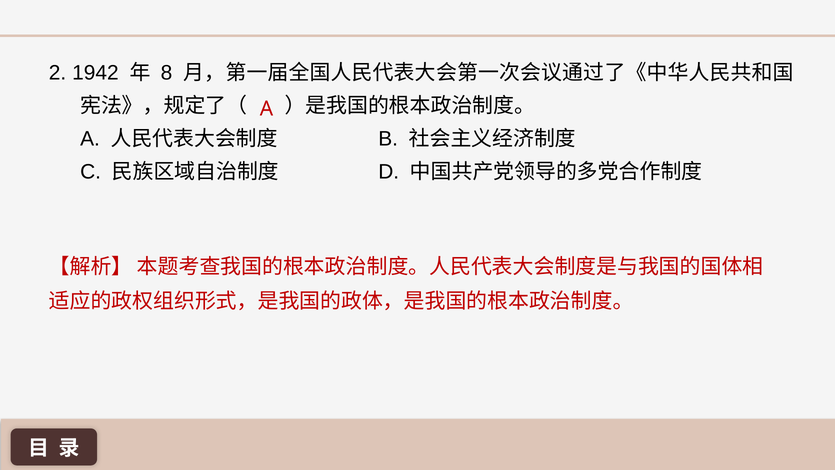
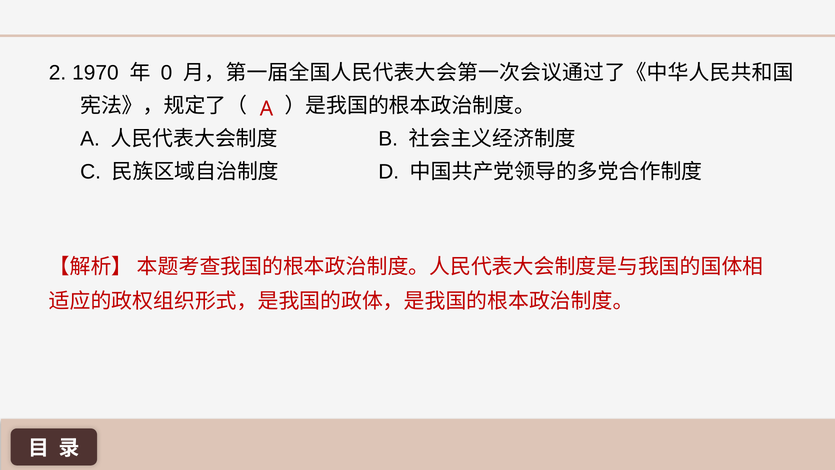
1942: 1942 -> 1970
8: 8 -> 0
